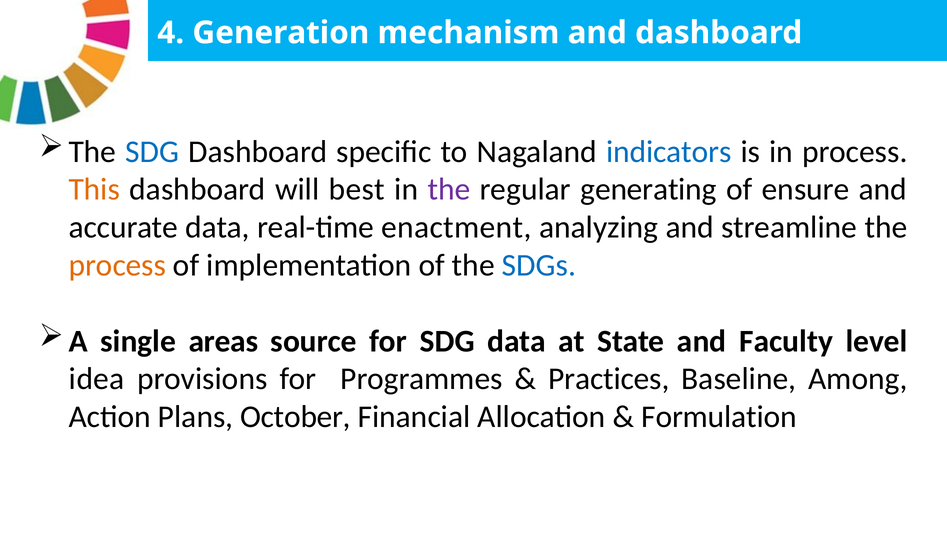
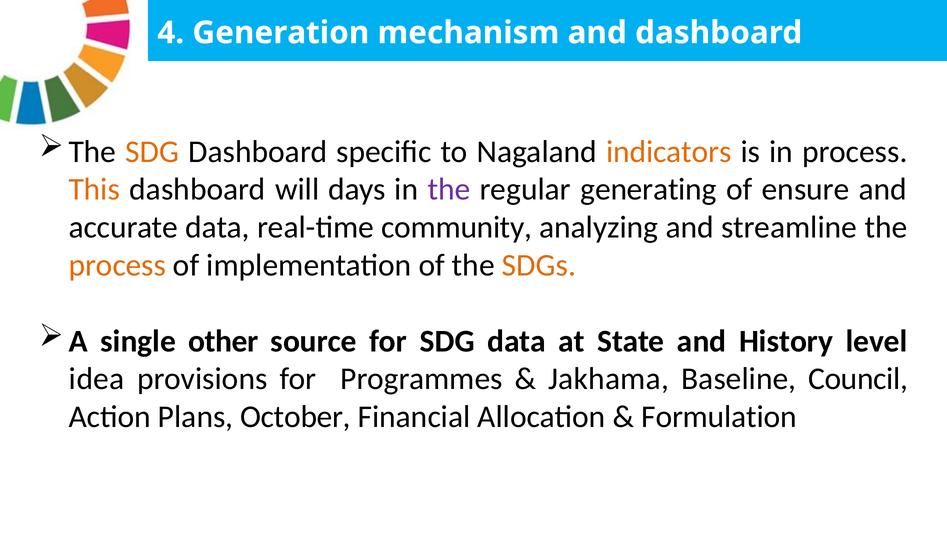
SDG at (152, 152) colour: blue -> orange
indicators colour: blue -> orange
best: best -> days
enactment: enactment -> community
SDGs colour: blue -> orange
areas: areas -> other
Faculty: Faculty -> History
Practices: Practices -> Jakhama
Among: Among -> Council
